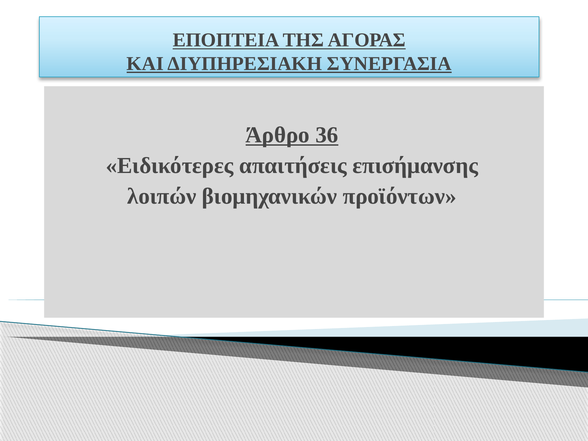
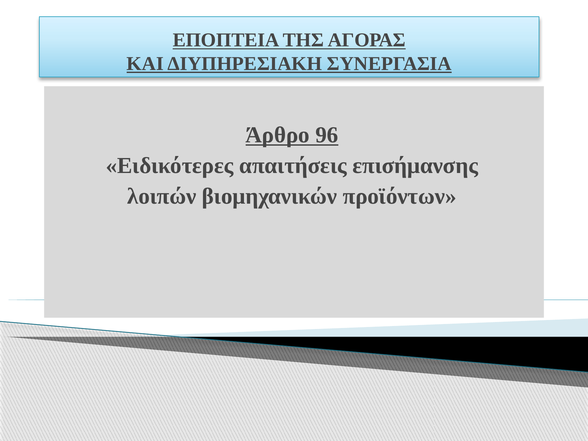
36: 36 -> 96
